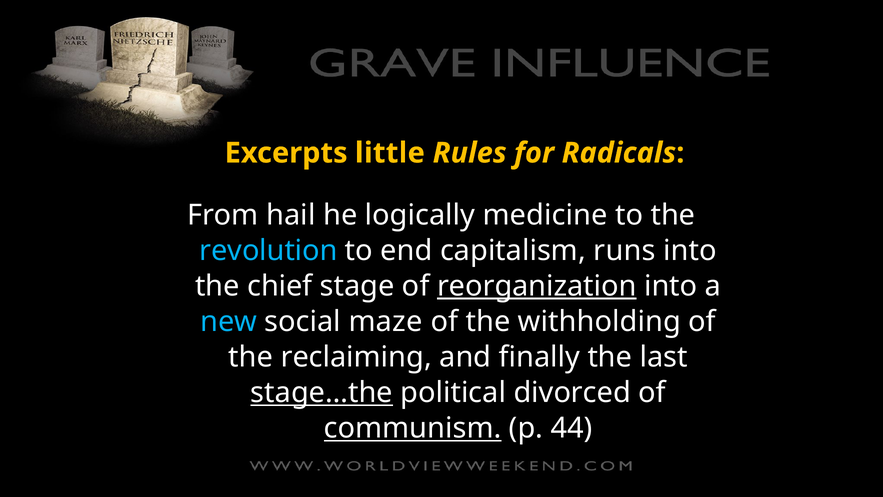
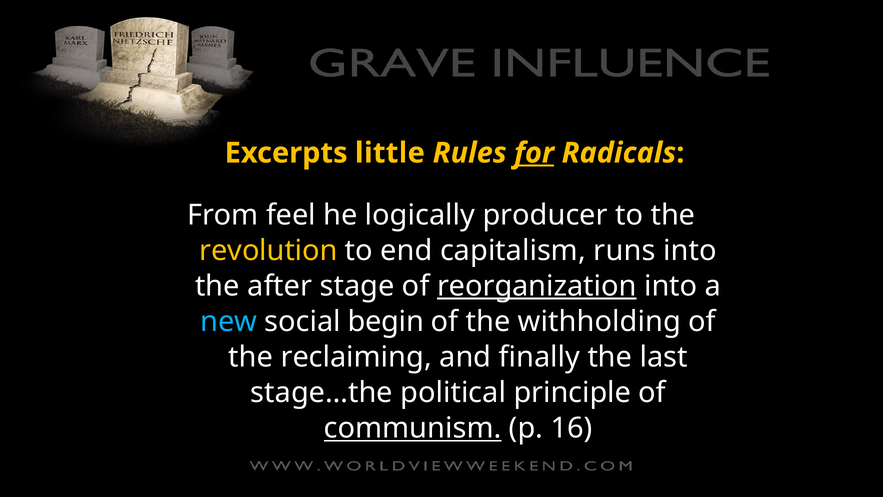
for underline: none -> present
hail: hail -> feel
medicine: medicine -> producer
revolution colour: light blue -> yellow
chief: chief -> after
maze: maze -> begin
stage…the underline: present -> none
divorced: divorced -> principle
44: 44 -> 16
